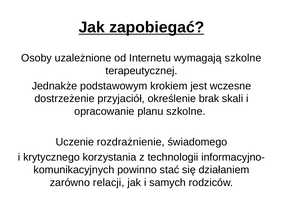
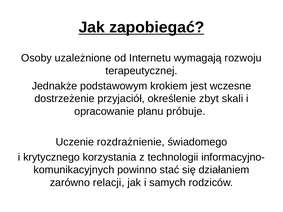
wymagają szkolne: szkolne -> rozwoju
brak: brak -> zbyt
planu szkolne: szkolne -> próbuje
